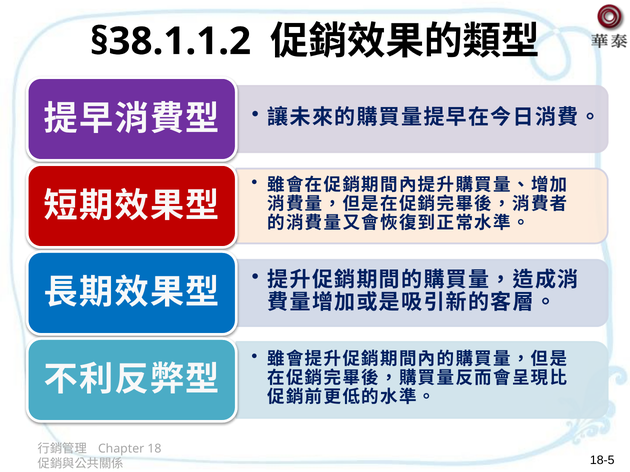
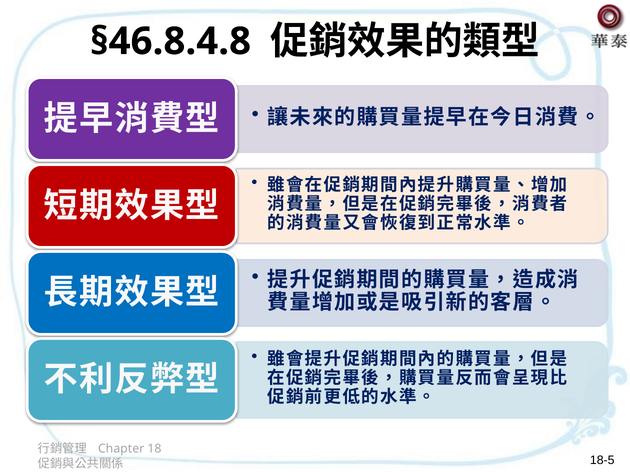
§38.1.1.2: §38.1.1.2 -> §46.8.4.8
